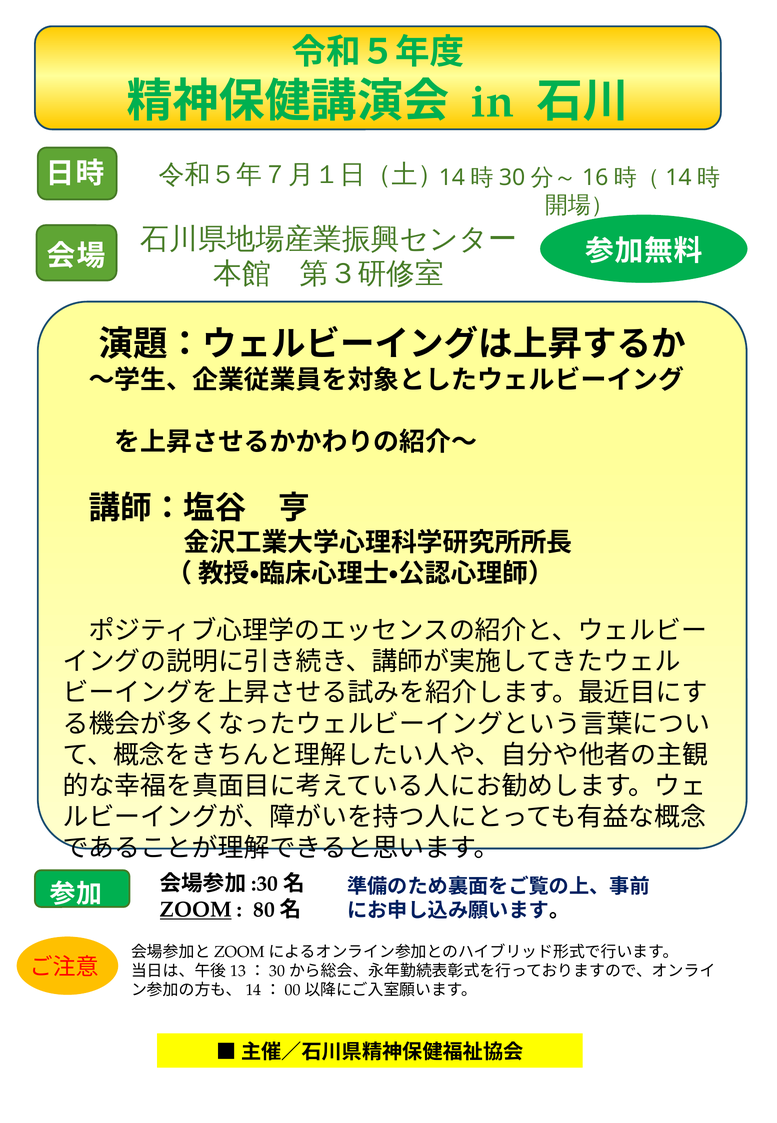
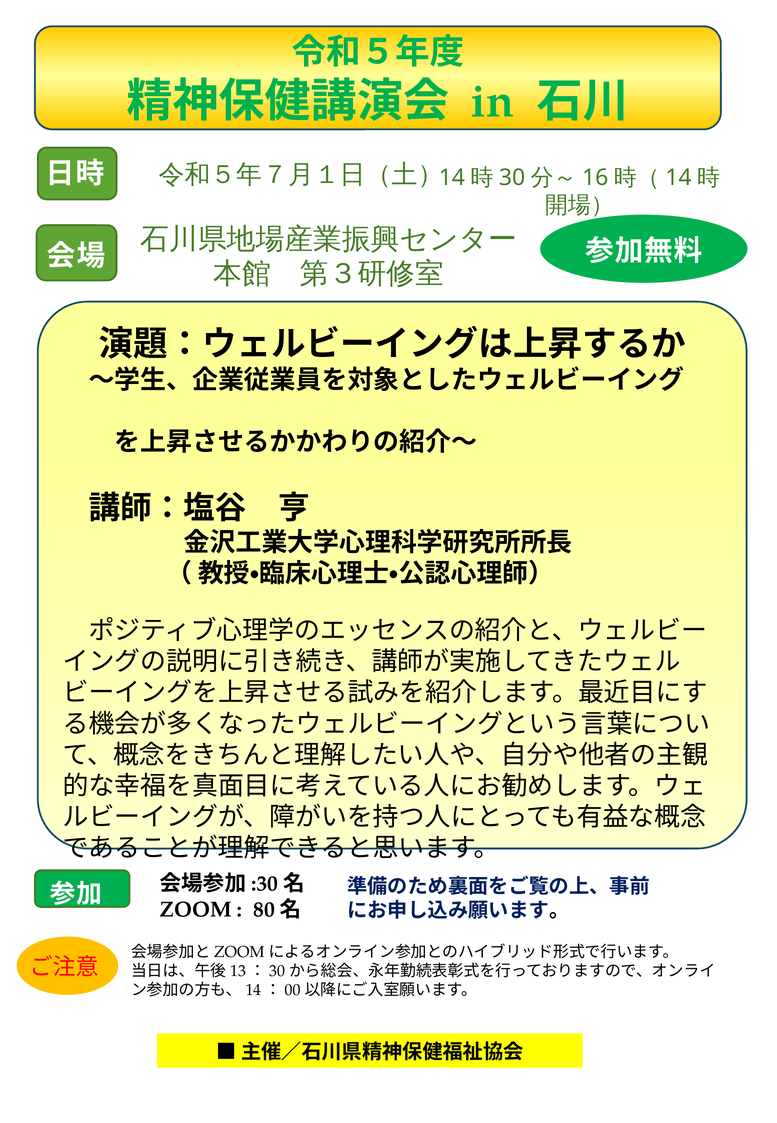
ZOOM underline: present -> none
